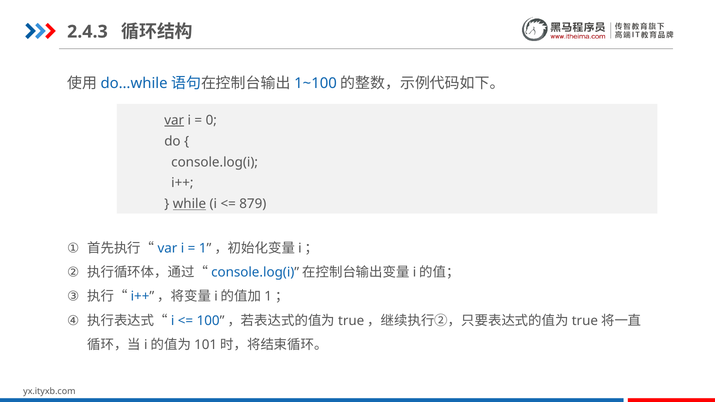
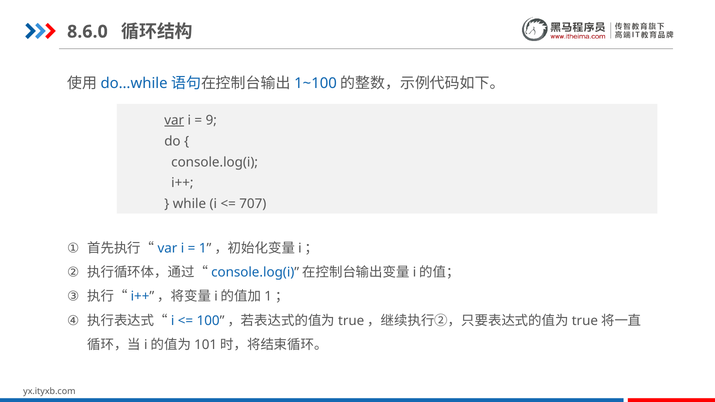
2.4.3: 2.4.3 -> 8.6.0
0: 0 -> 9
while underline: present -> none
879: 879 -> 707
